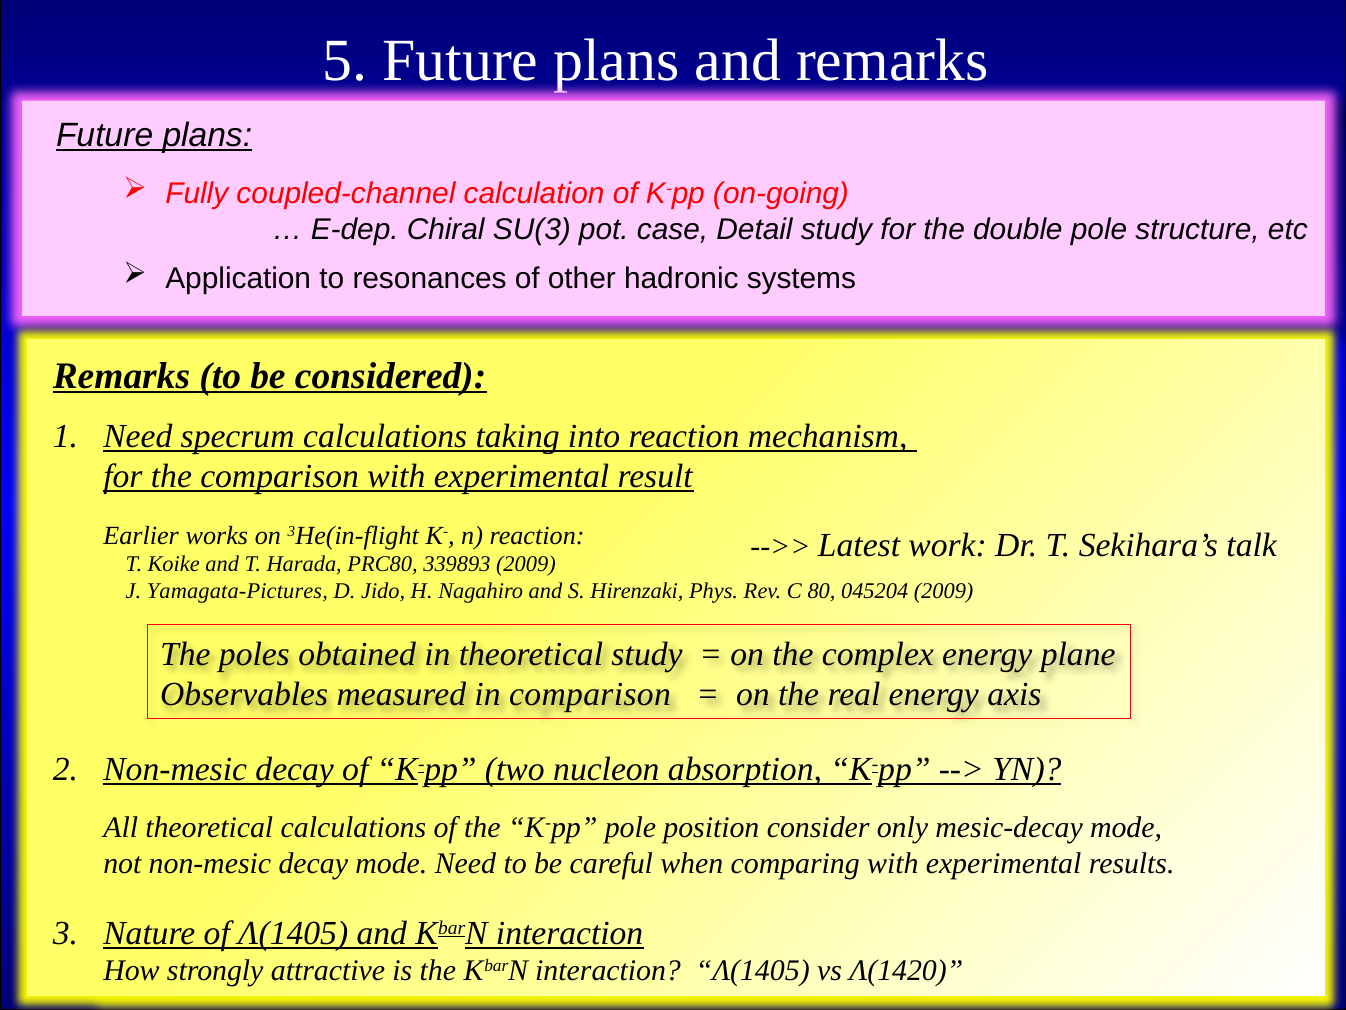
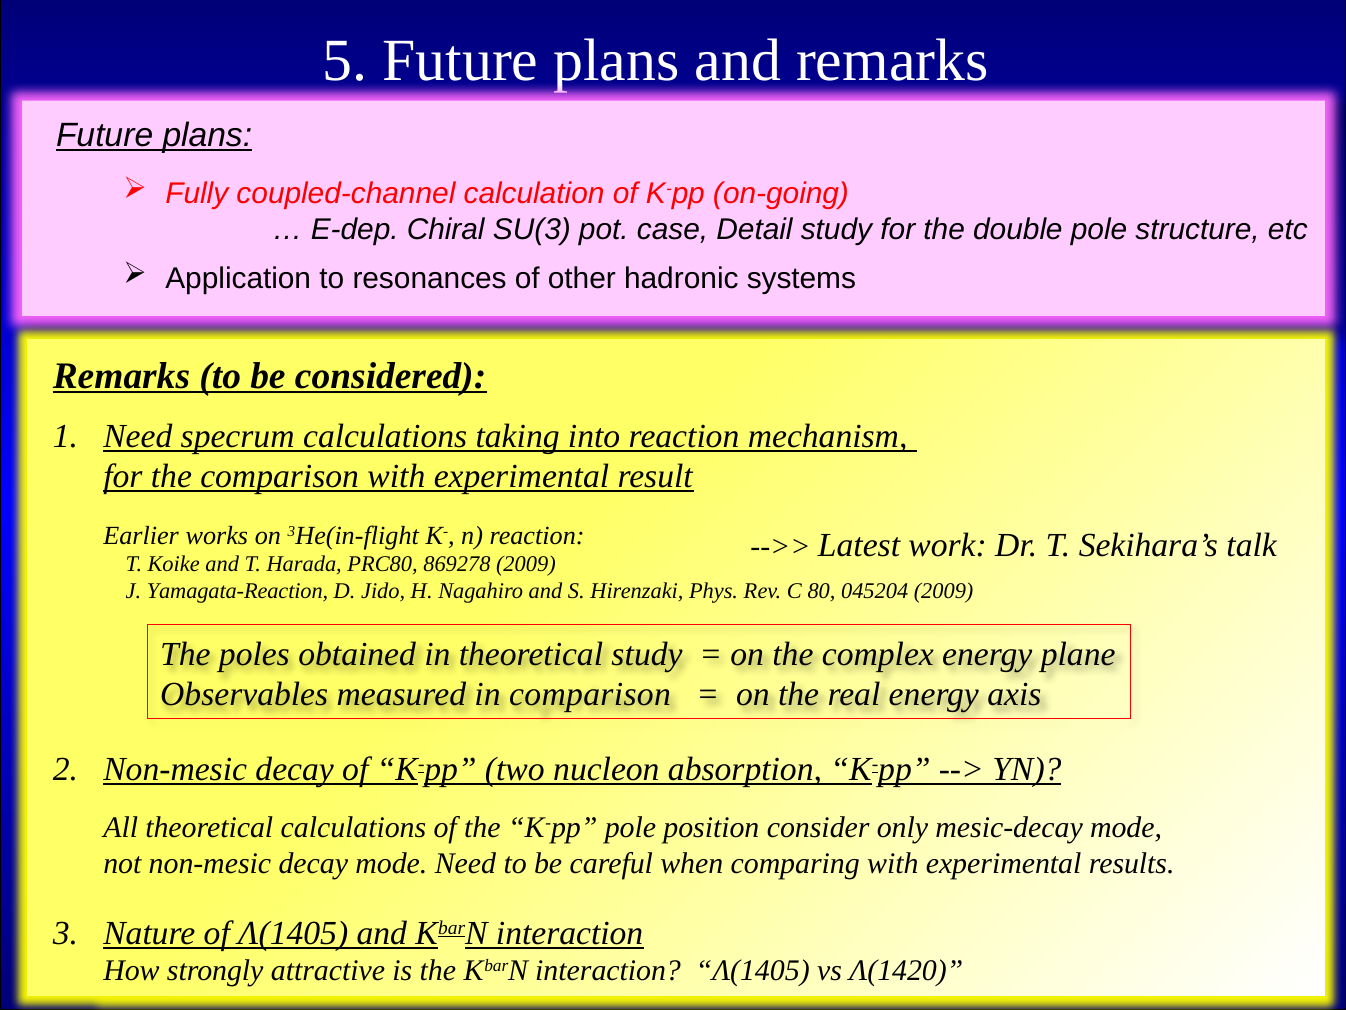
339893: 339893 -> 869278
Yamagata-Pictures: Yamagata-Pictures -> Yamagata-Reaction
